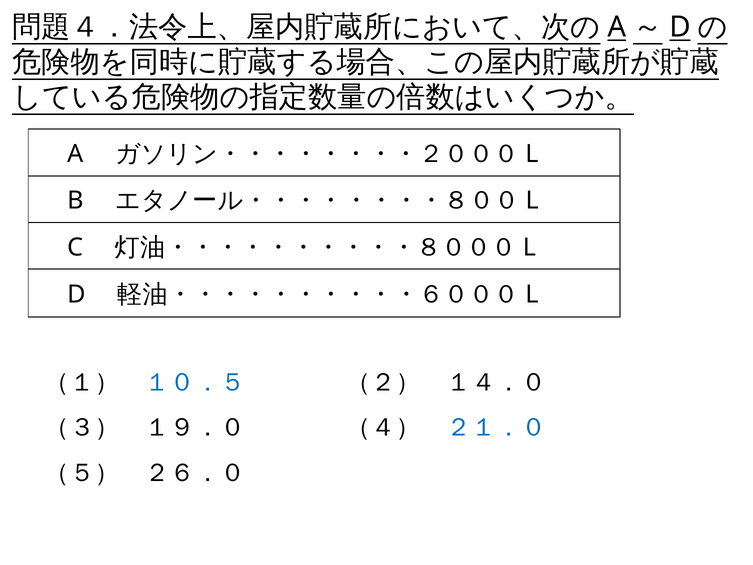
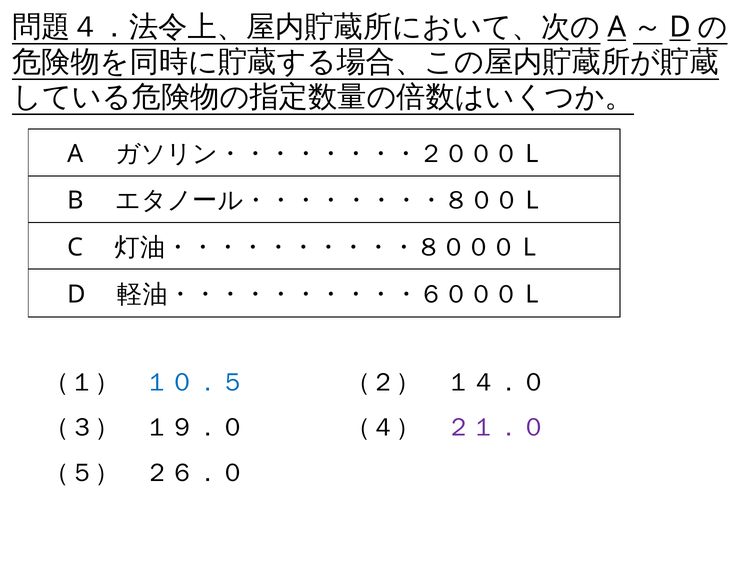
２１．０ colour: blue -> purple
